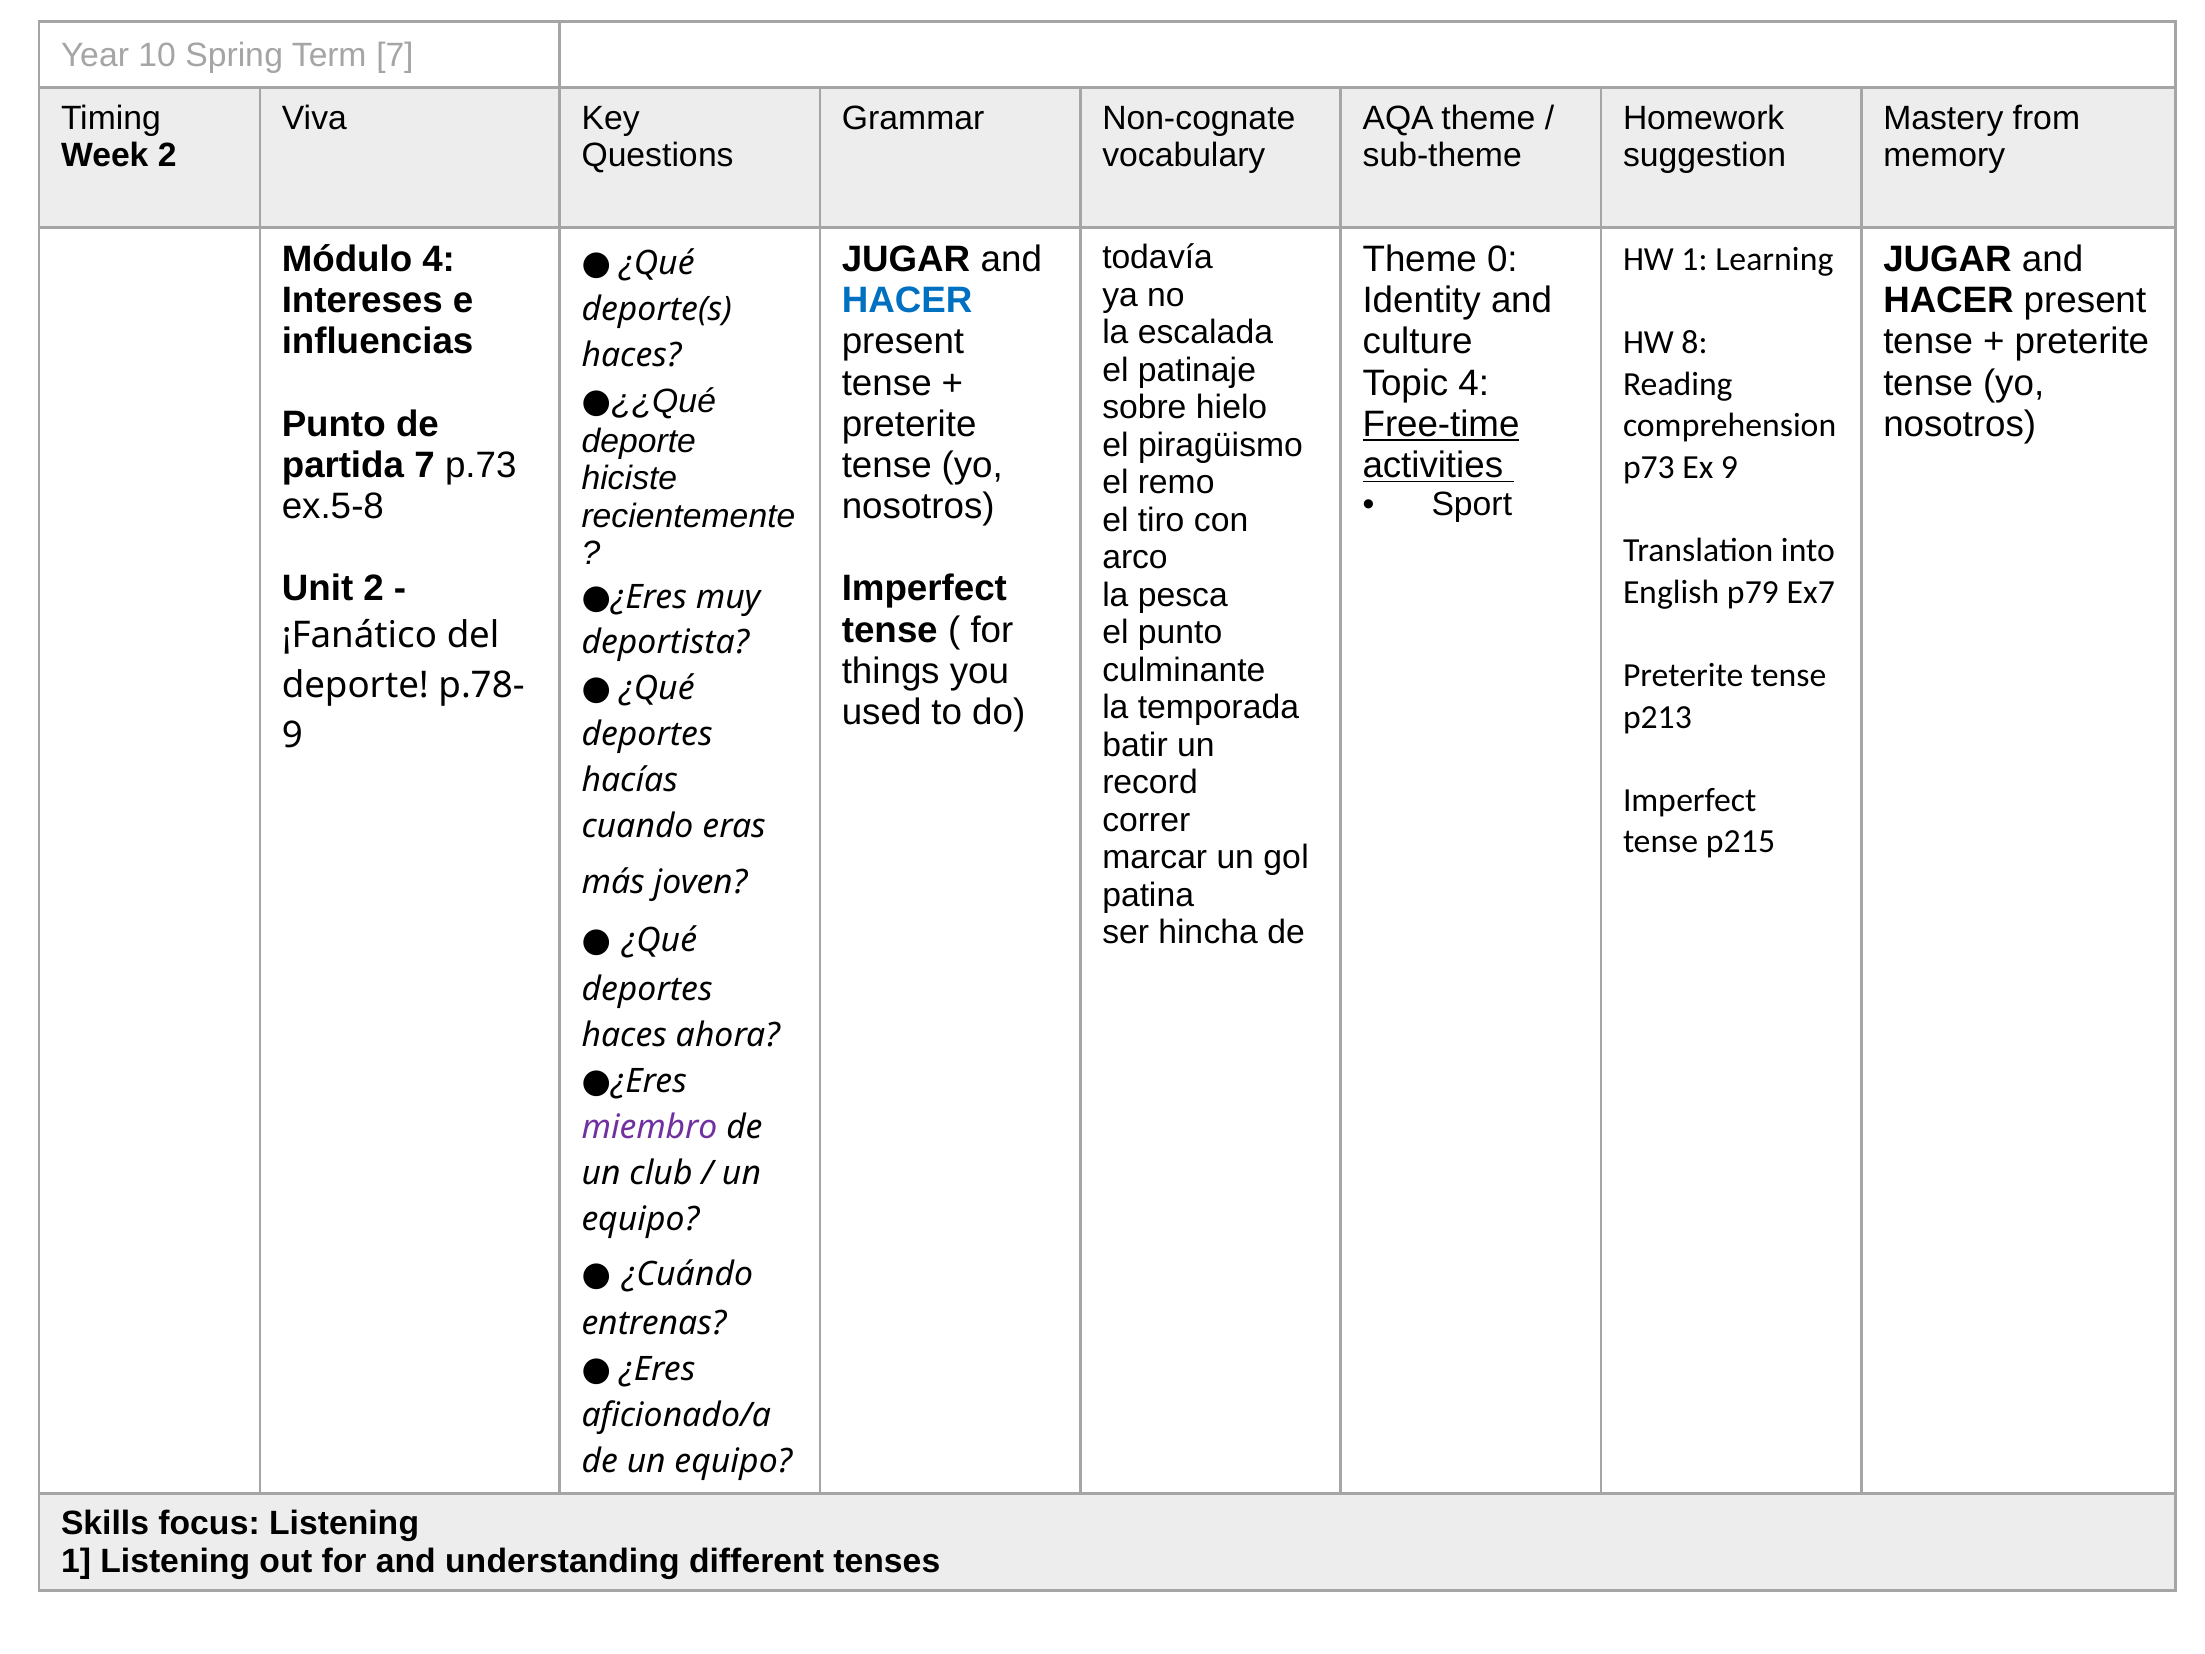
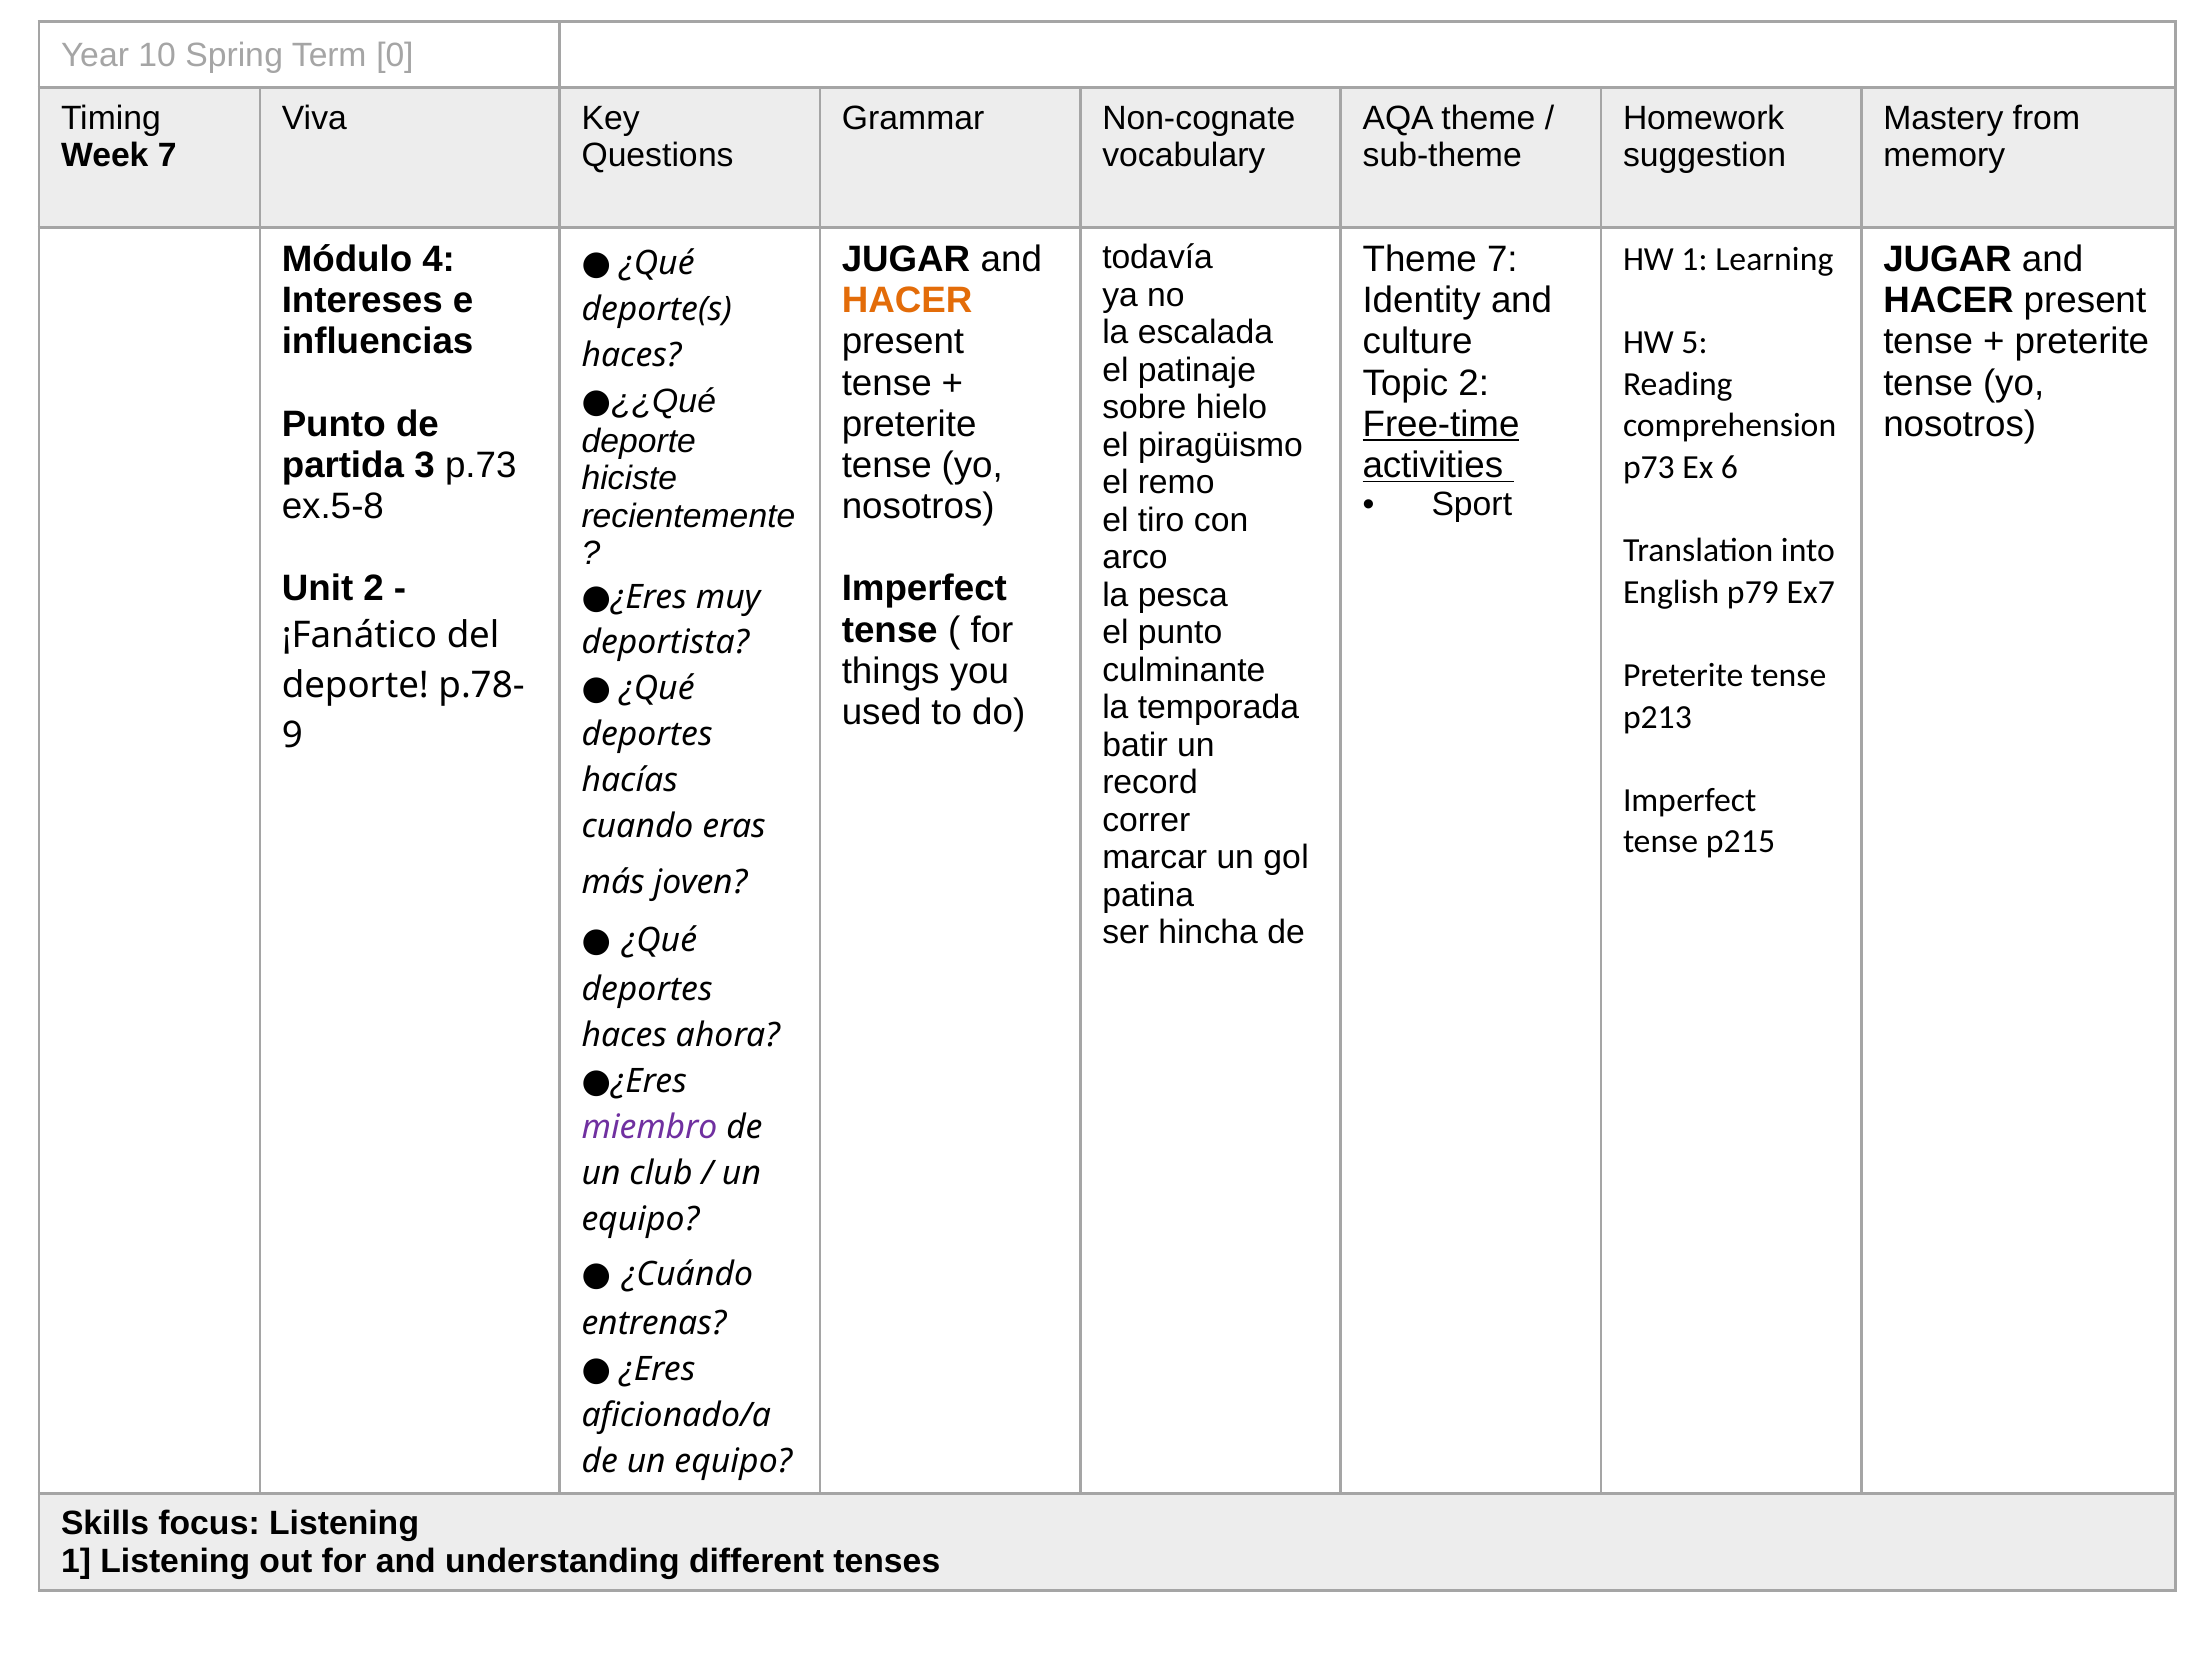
Term 7: 7 -> 0
Week 2: 2 -> 7
Theme 0: 0 -> 7
HACER at (907, 301) colour: blue -> orange
8: 8 -> 5
Topic 4: 4 -> 2
partida 7: 7 -> 3
Ex 9: 9 -> 6
